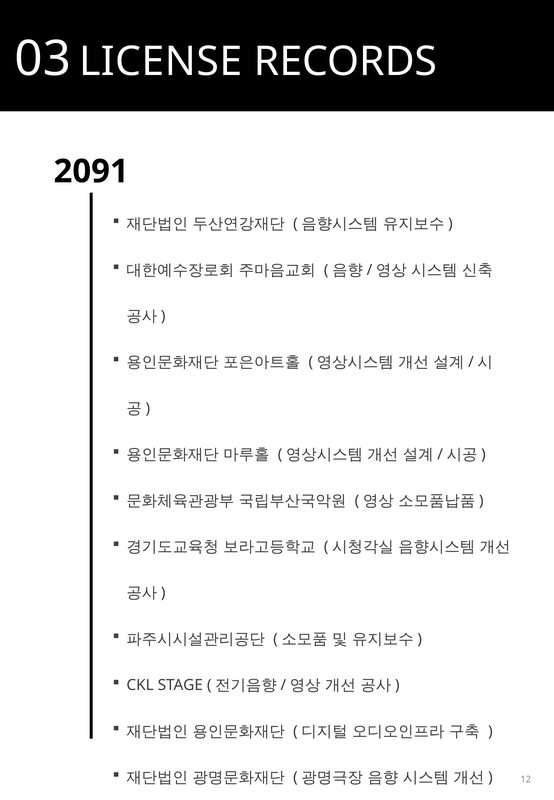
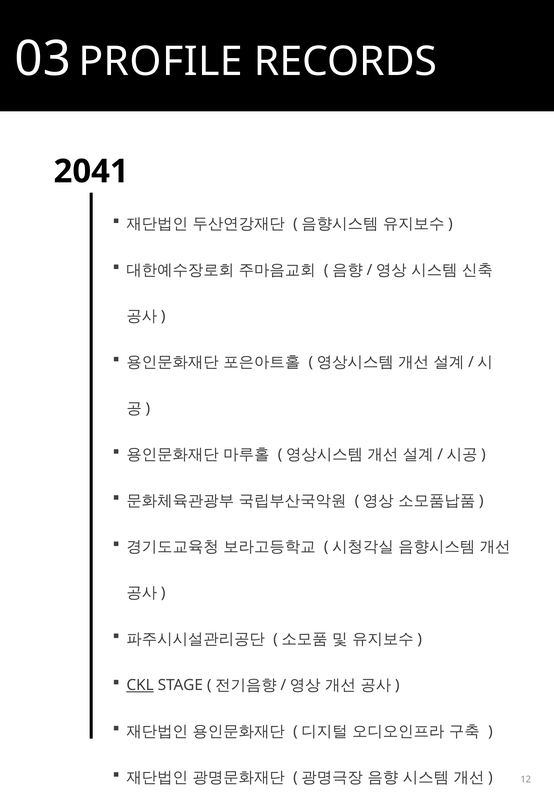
LICENSE: LICENSE -> PROFILE
2091: 2091 -> 2041
CKL underline: none -> present
